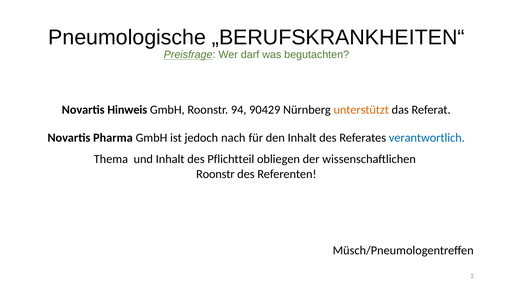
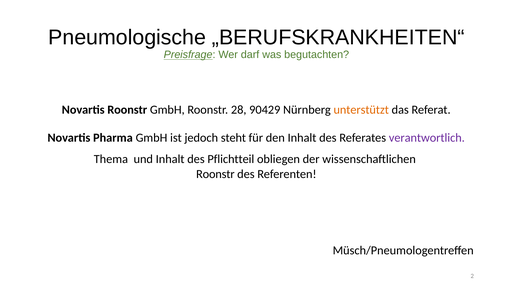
Novartis Hinweis: Hinweis -> Roonstr
94: 94 -> 28
nach: nach -> steht
verantwortlich colour: blue -> purple
